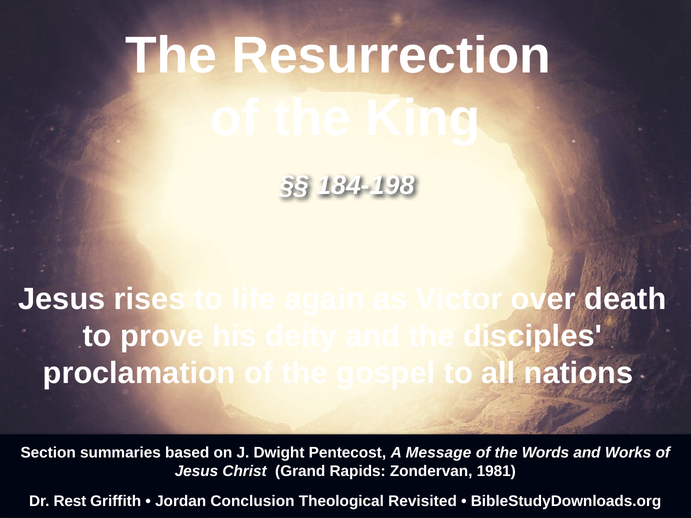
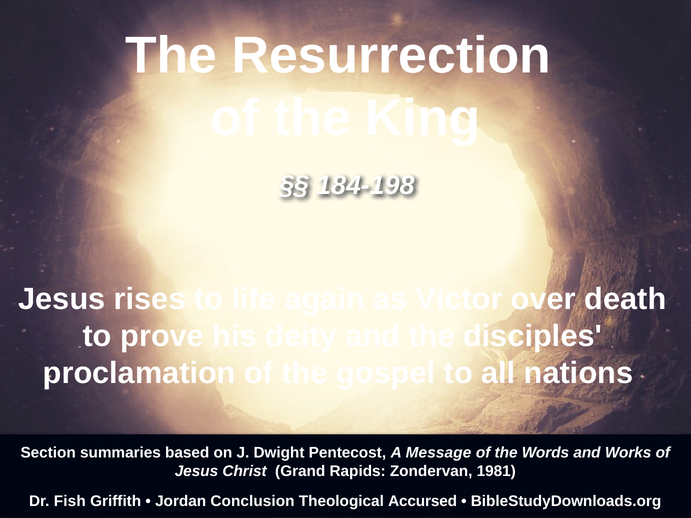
Rest: Rest -> Fish
Revisited: Revisited -> Accursed
